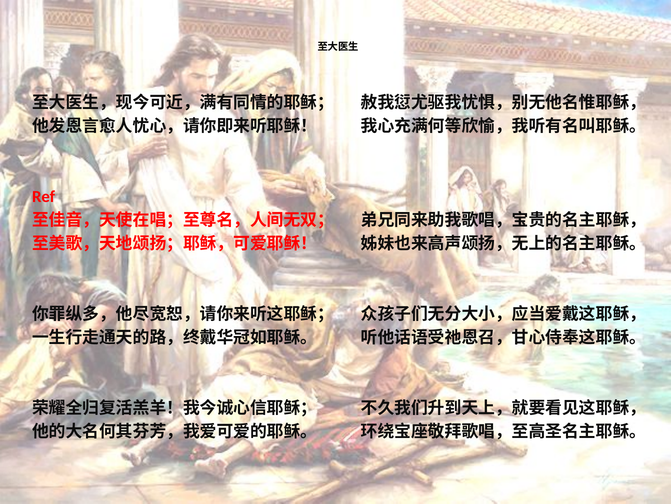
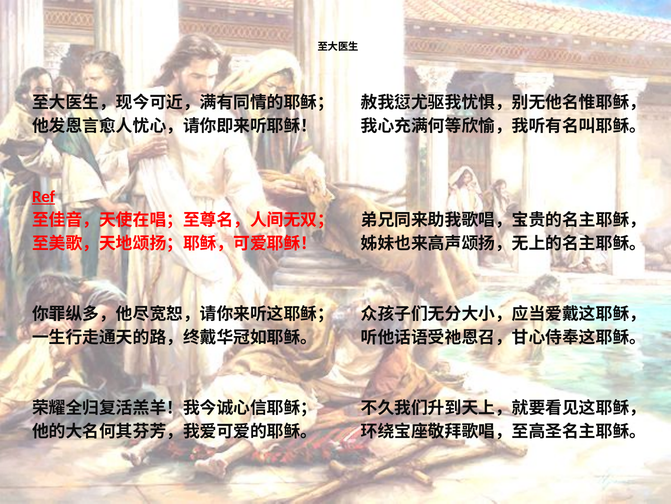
Ref underline: none -> present
